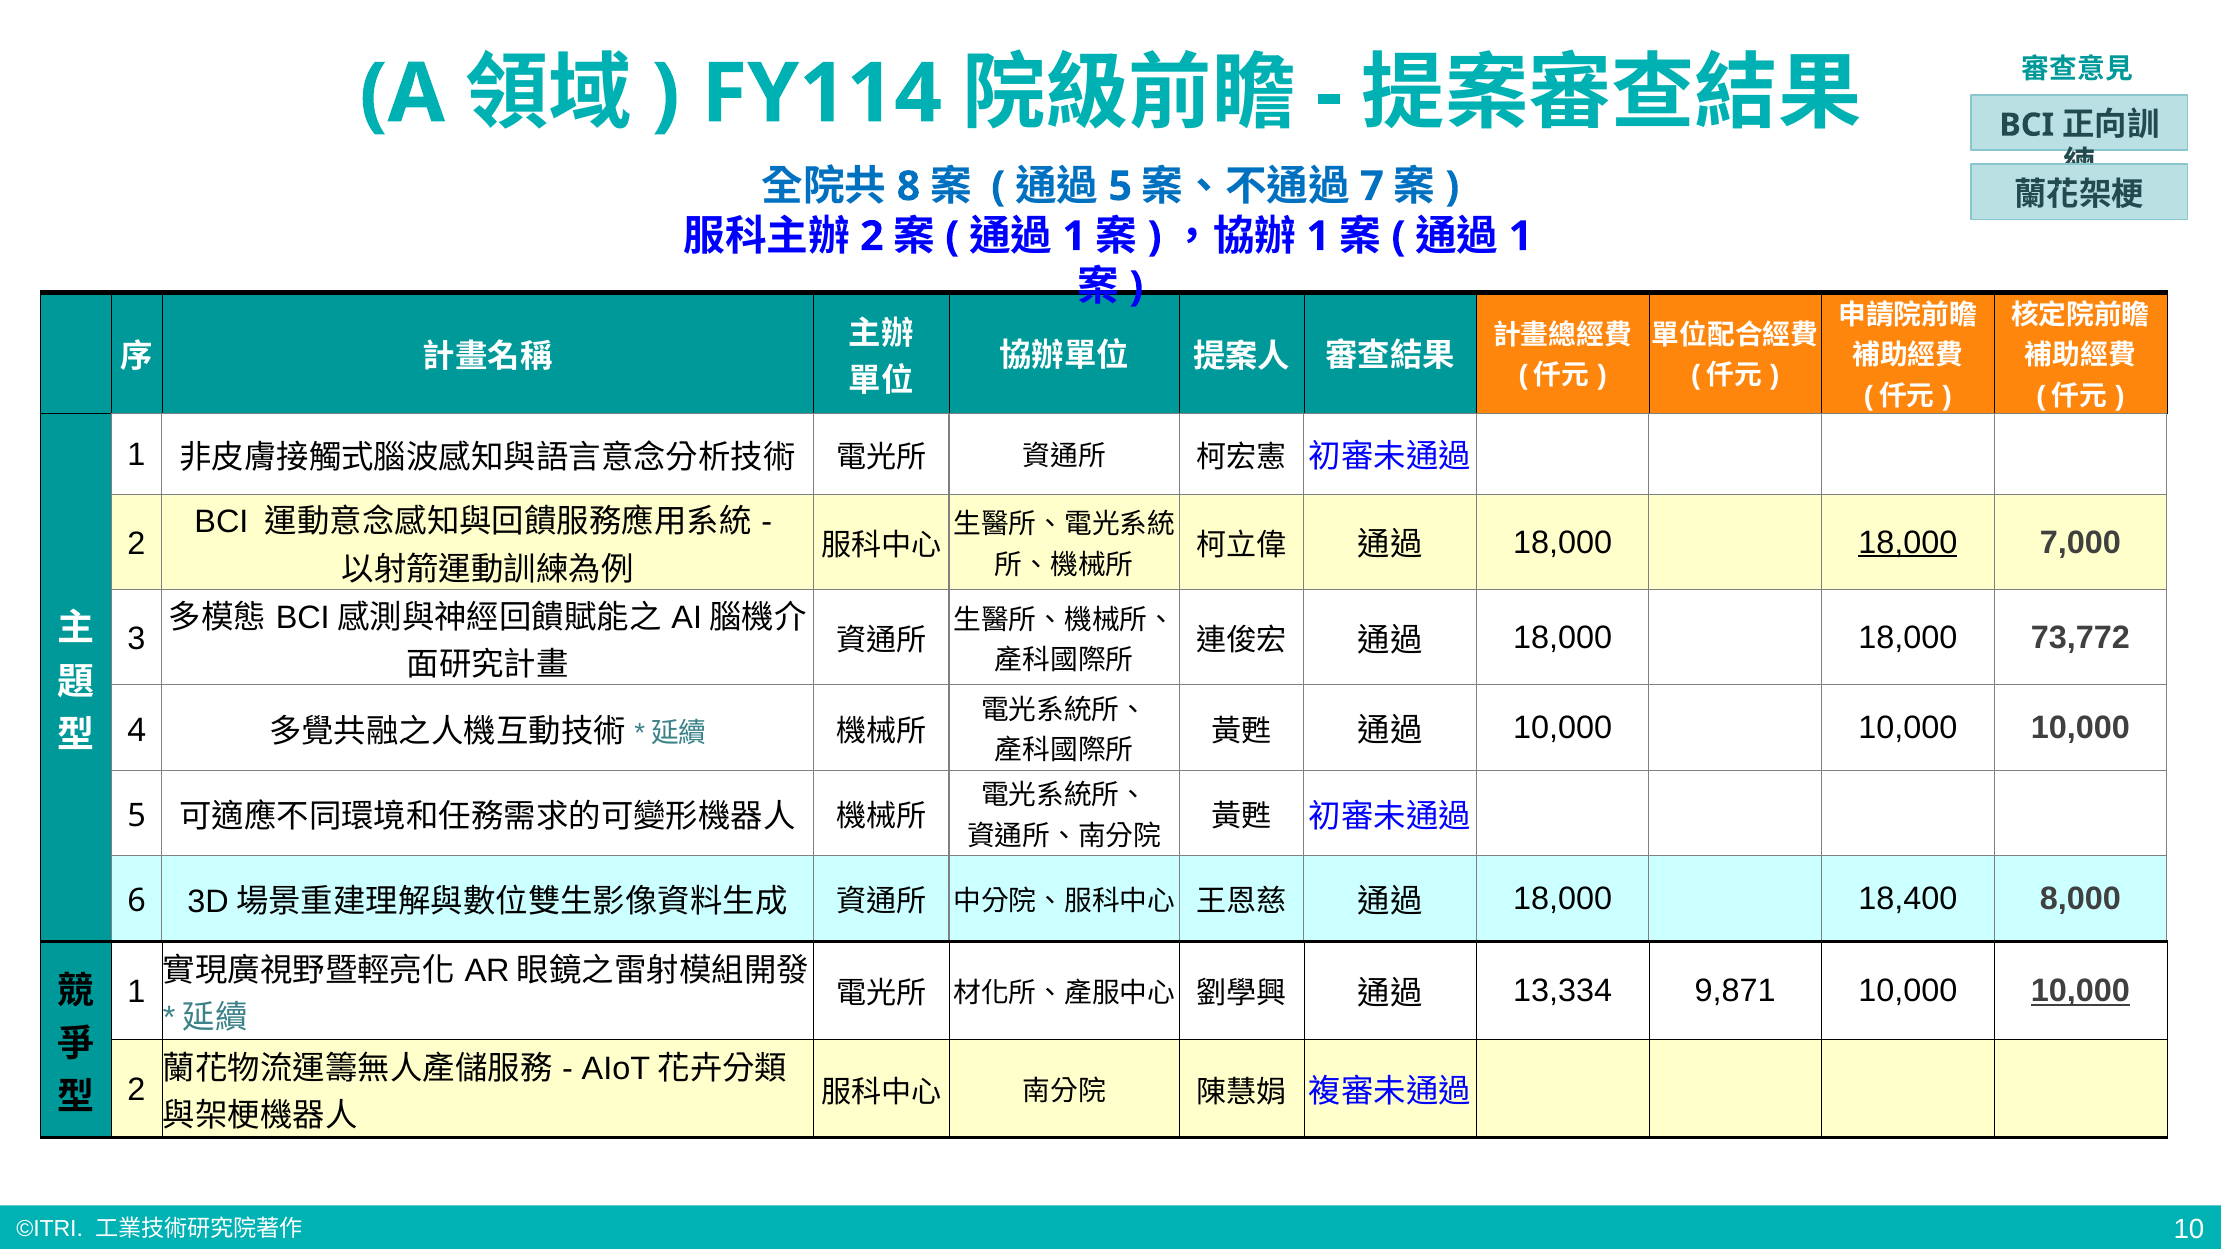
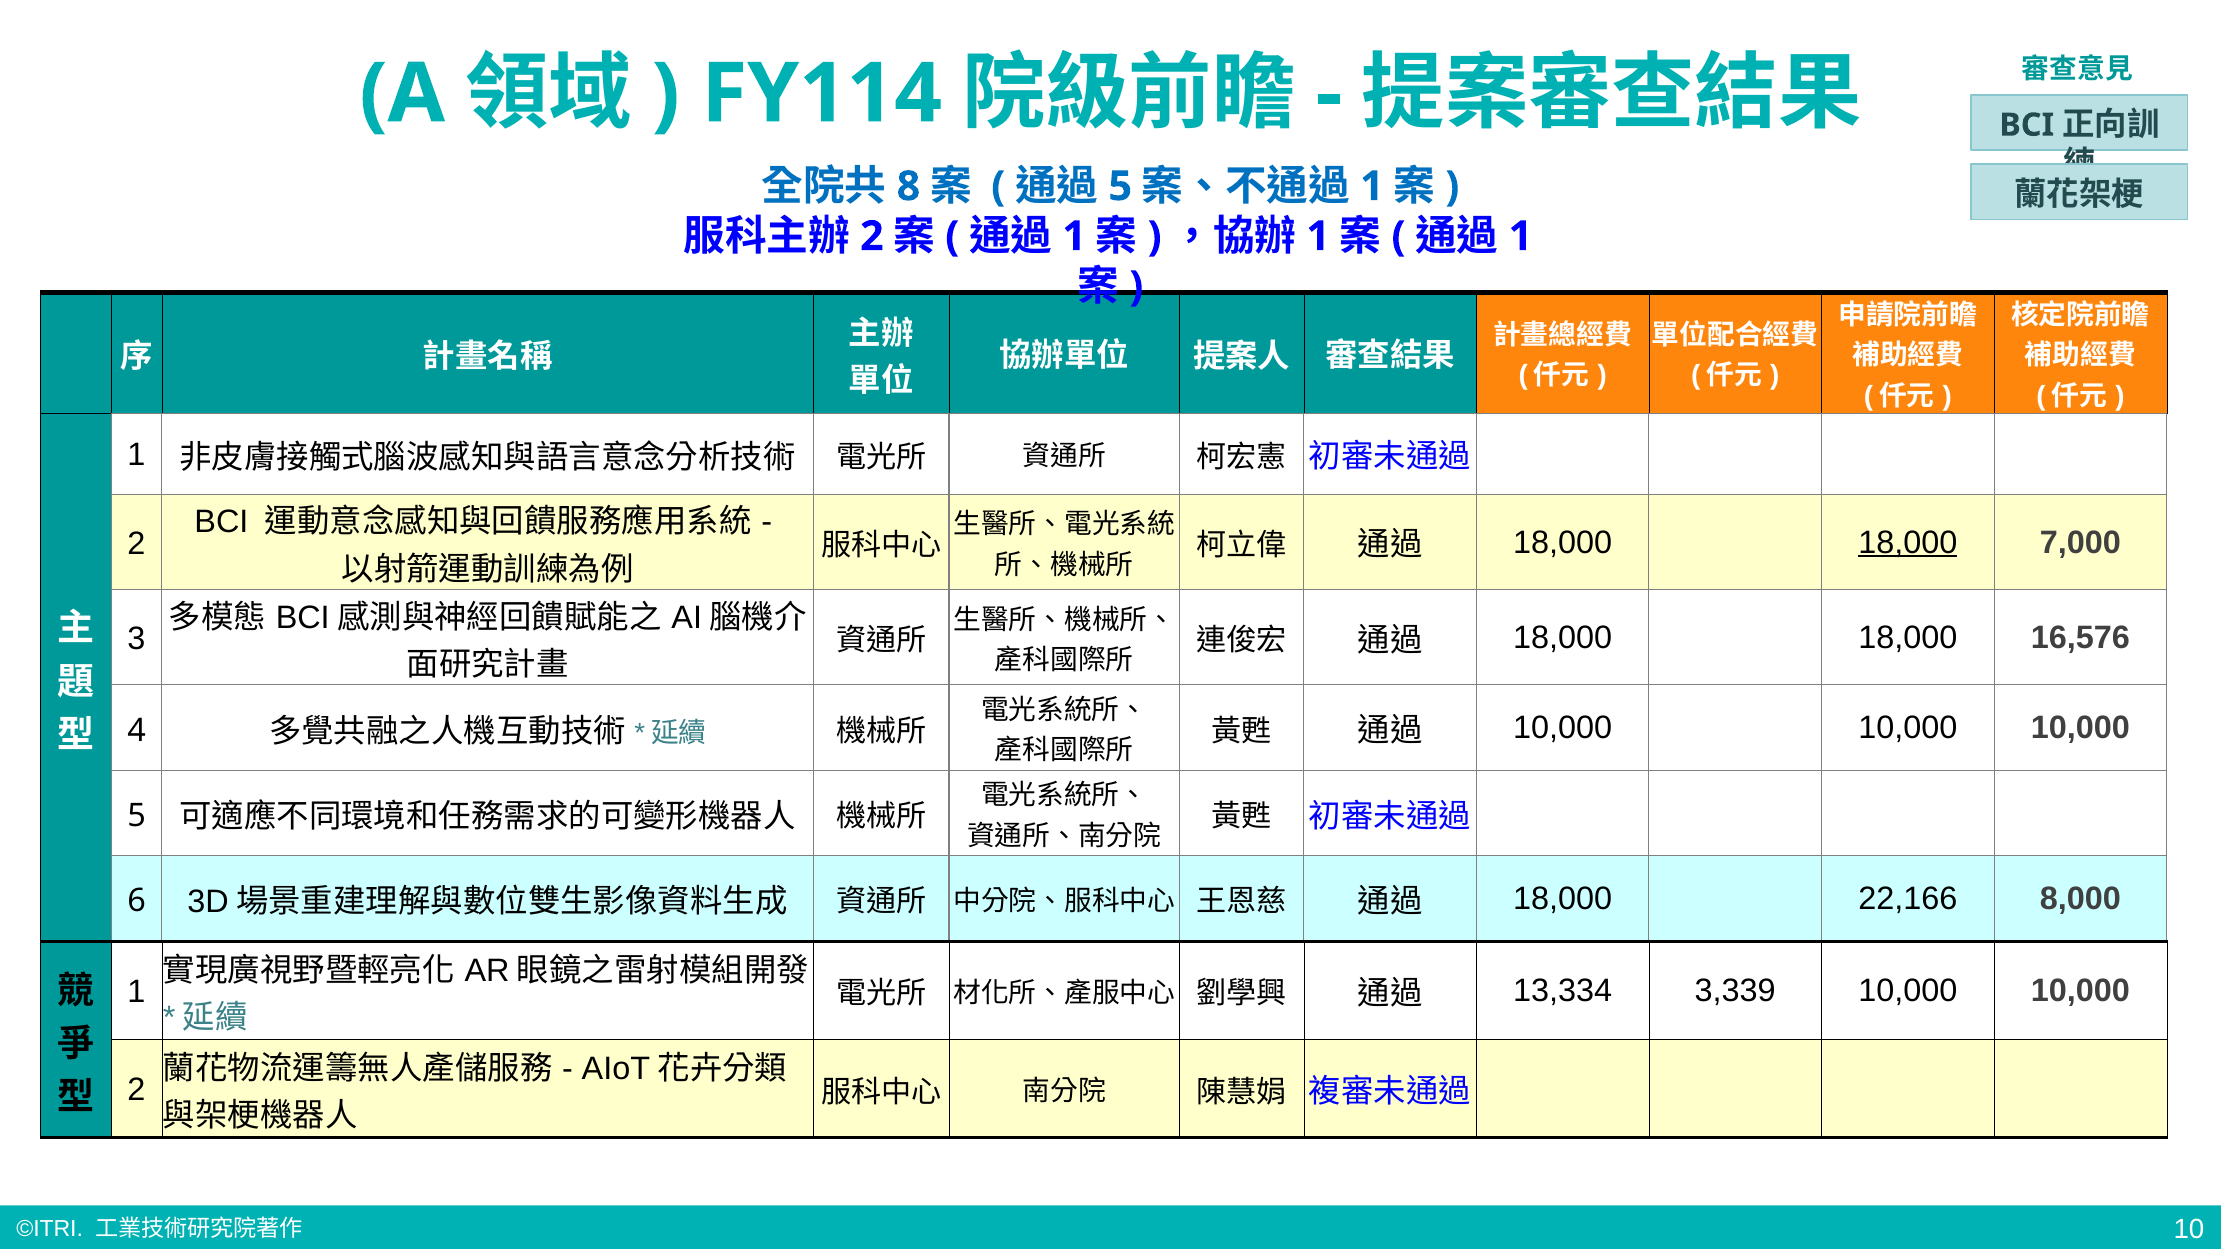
7 at (1372, 186): 7 -> 1
73,772: 73,772 -> 16,576
18,400: 18,400 -> 22,166
9,871: 9,871 -> 3,339
10,000 at (2080, 991) underline: present -> none
